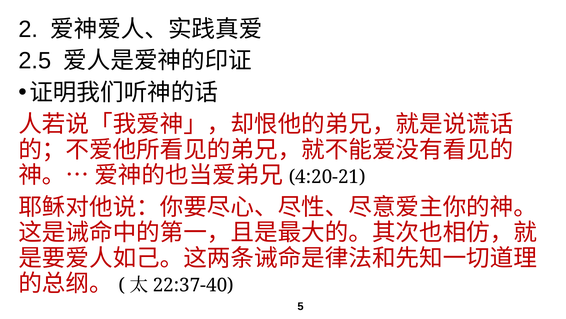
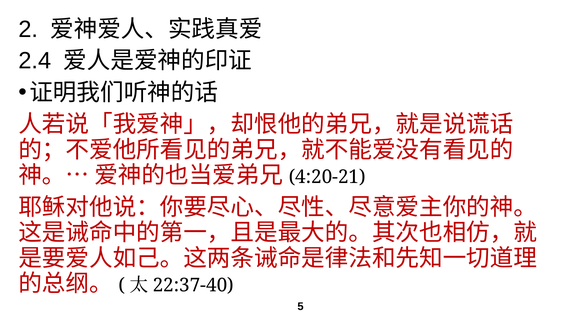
2.5: 2.5 -> 2.4
